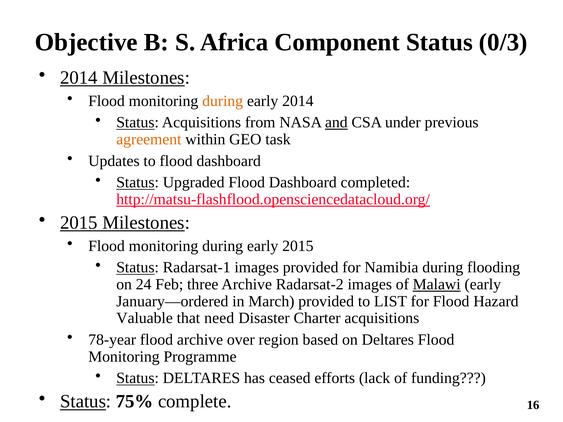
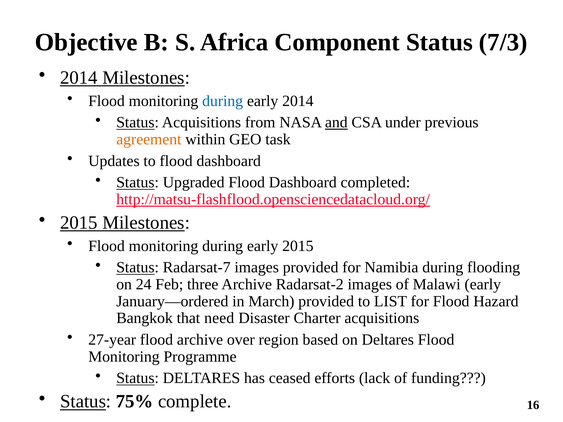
0/3: 0/3 -> 7/3
during at (223, 101) colour: orange -> blue
Radarsat-1: Radarsat-1 -> Radarsat-7
Malawi underline: present -> none
Valuable: Valuable -> Bangkok
78-year: 78-year -> 27-year
